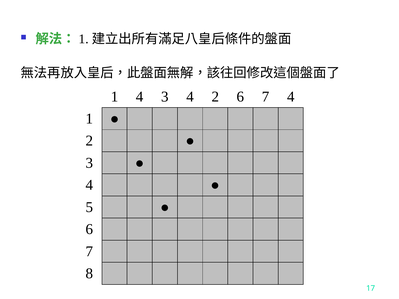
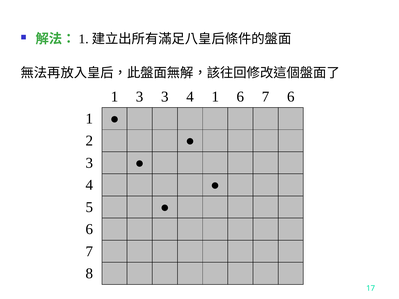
1 4: 4 -> 3
4 2: 2 -> 1
7 4: 4 -> 6
